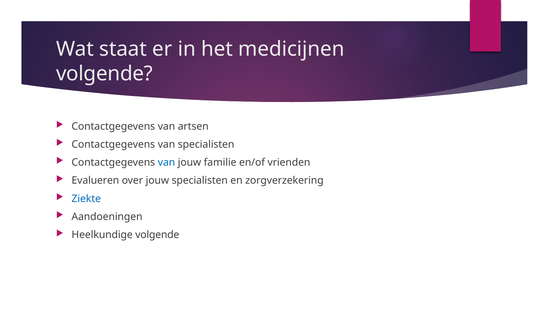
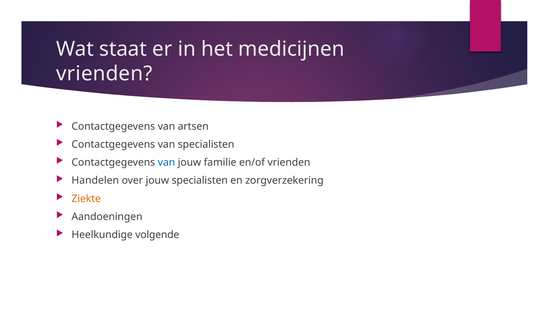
volgende at (104, 74): volgende -> vrienden
Evalueren: Evalueren -> Handelen
Ziekte colour: blue -> orange
